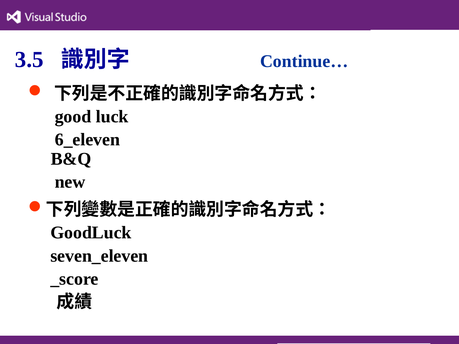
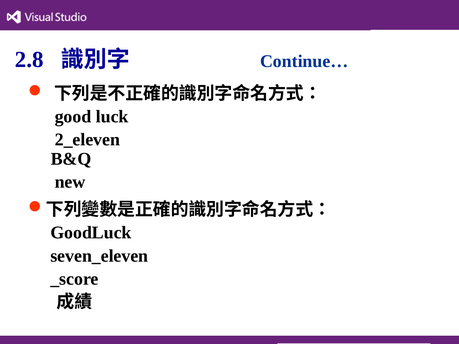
3.5: 3.5 -> 2.8
6_eleven: 6_eleven -> 2_eleven
